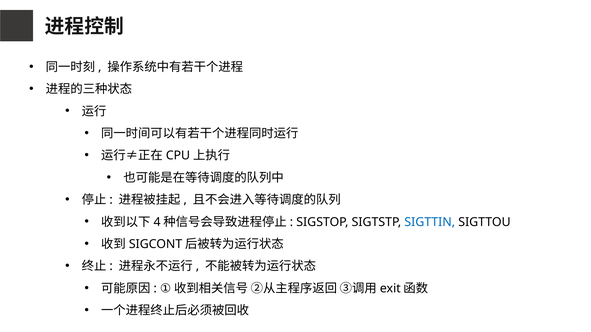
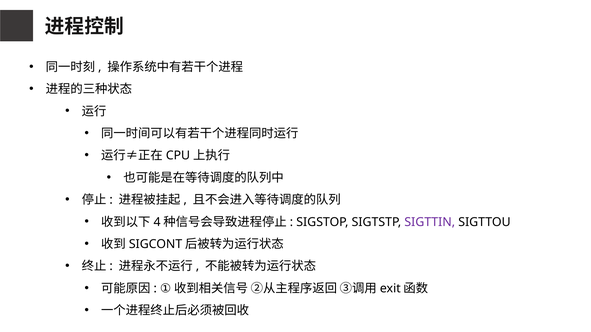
SIGTTIN colour: blue -> purple
